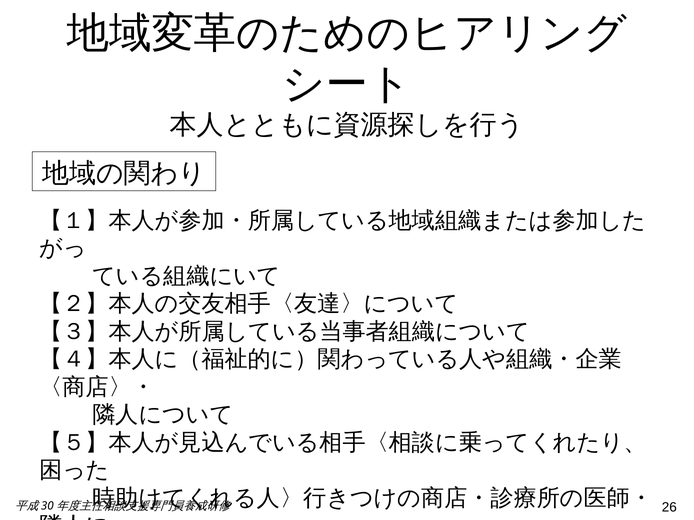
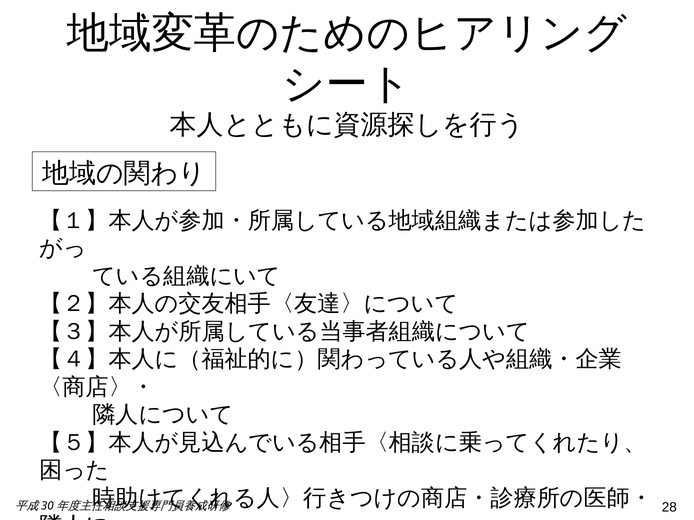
26: 26 -> 28
